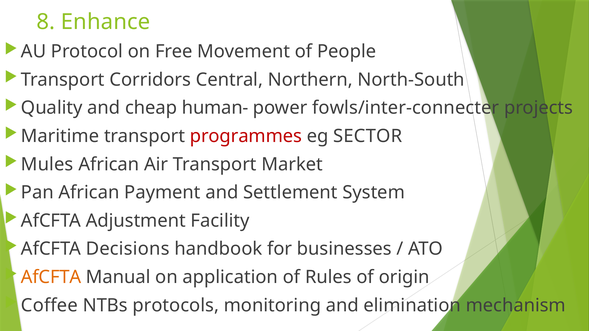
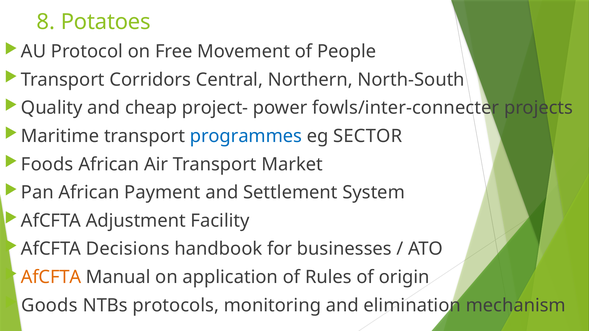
Enhance: Enhance -> Potatoes
human-: human- -> project-
programmes colour: red -> blue
Mules: Mules -> Foods
Coffee: Coffee -> Goods
